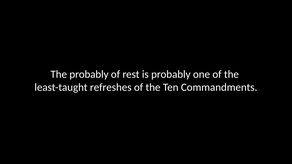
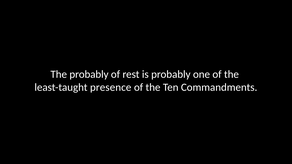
refreshes: refreshes -> presence
